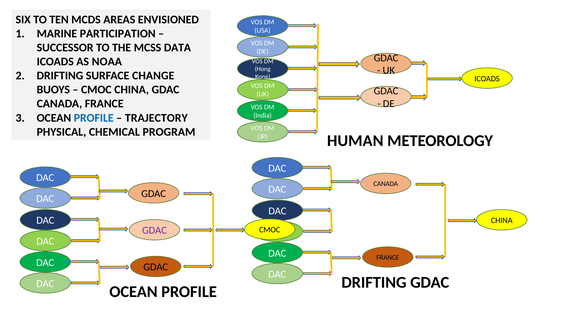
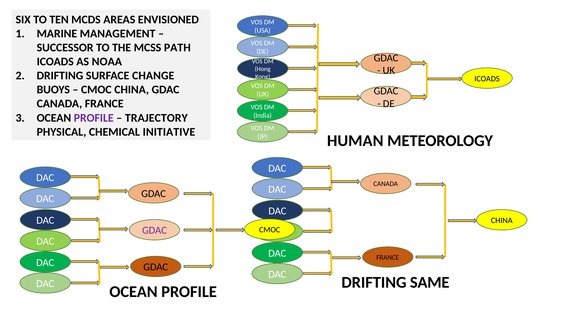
PARTICIPATION: PARTICIPATION -> MANAGEMENT
DATA: DATA -> PATH
PROFILE at (94, 118) colour: blue -> purple
PROGRAM: PROGRAM -> INITIATIVE
DRIFTING GDAC: GDAC -> SAME
